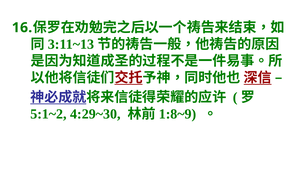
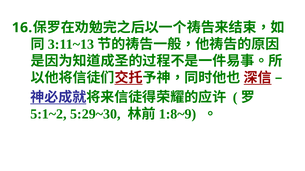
4:29~30: 4:29~30 -> 5:29~30
